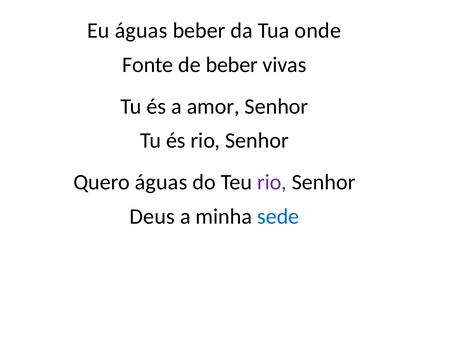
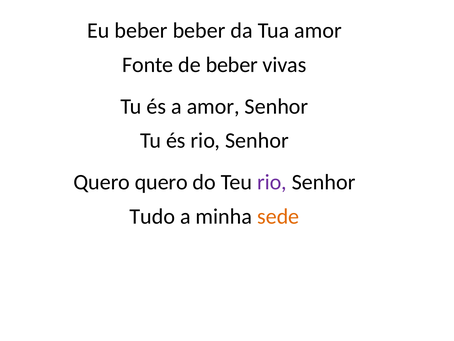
Eu águas: águas -> beber
Tua onde: onde -> amor
Quero águas: águas -> quero
Deus: Deus -> Tudo
sede colour: blue -> orange
